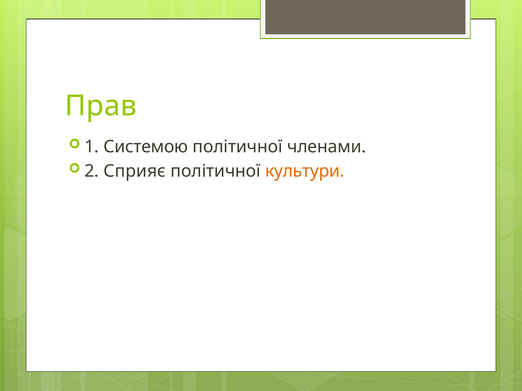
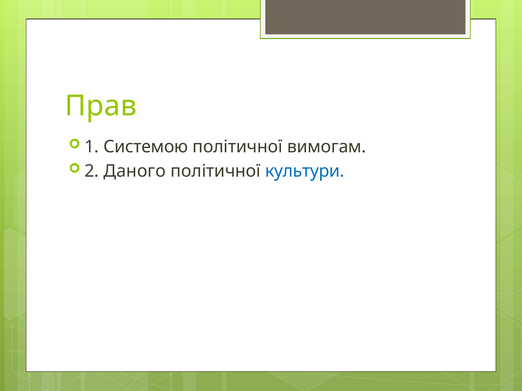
членами: членами -> вимогам
Сприяє: Сприяє -> Даного
культури colour: orange -> blue
